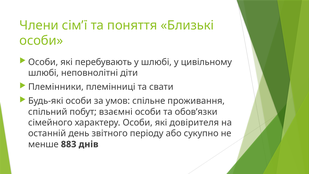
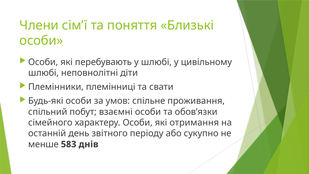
довірителя: довірителя -> отримання
883: 883 -> 583
